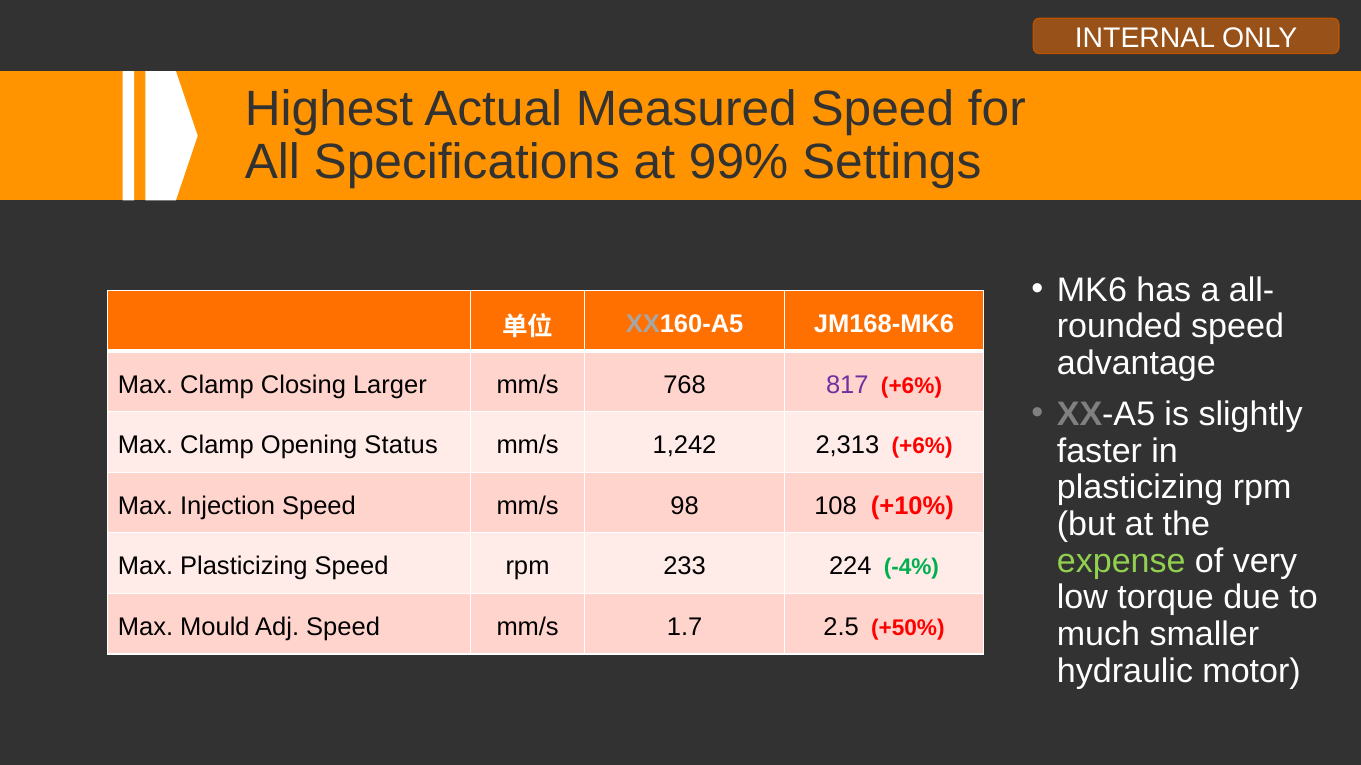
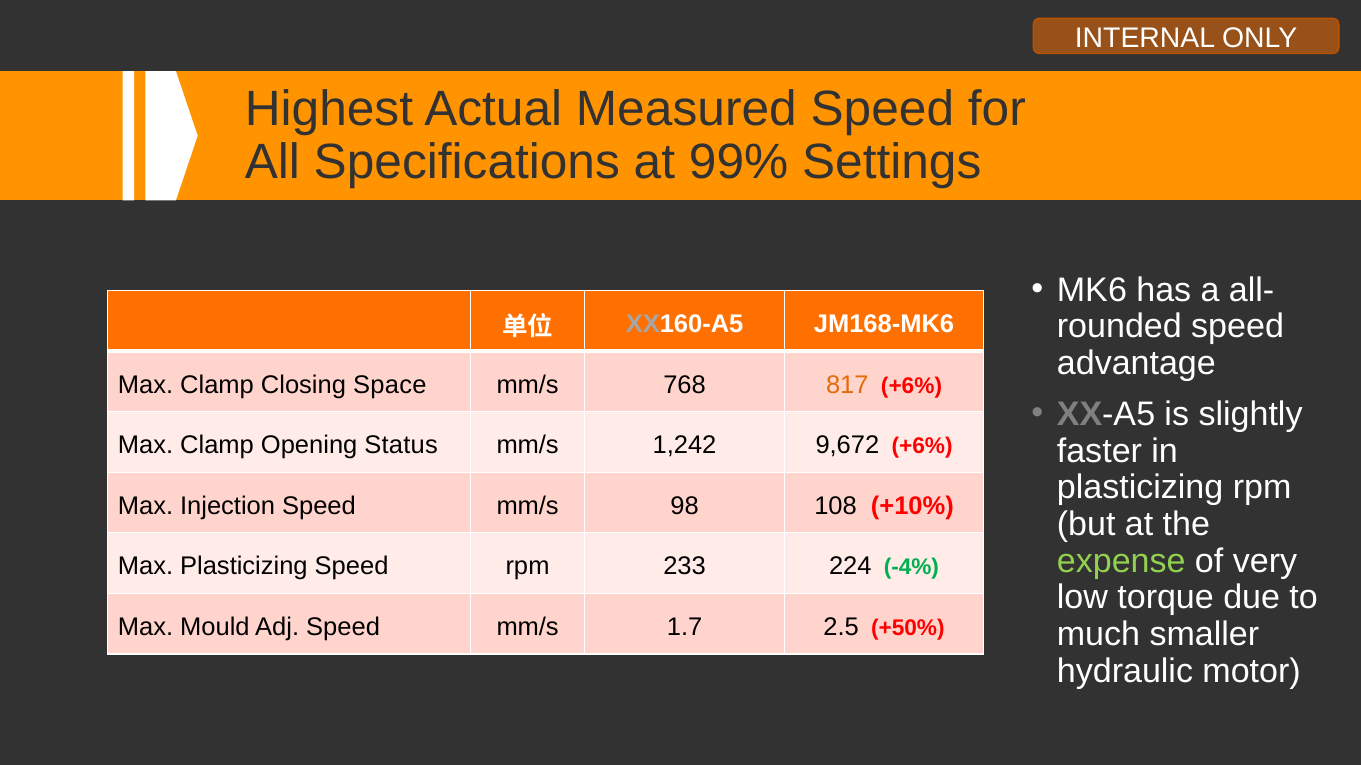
Larger: Larger -> Space
817 colour: purple -> orange
2,313: 2,313 -> 9,672
